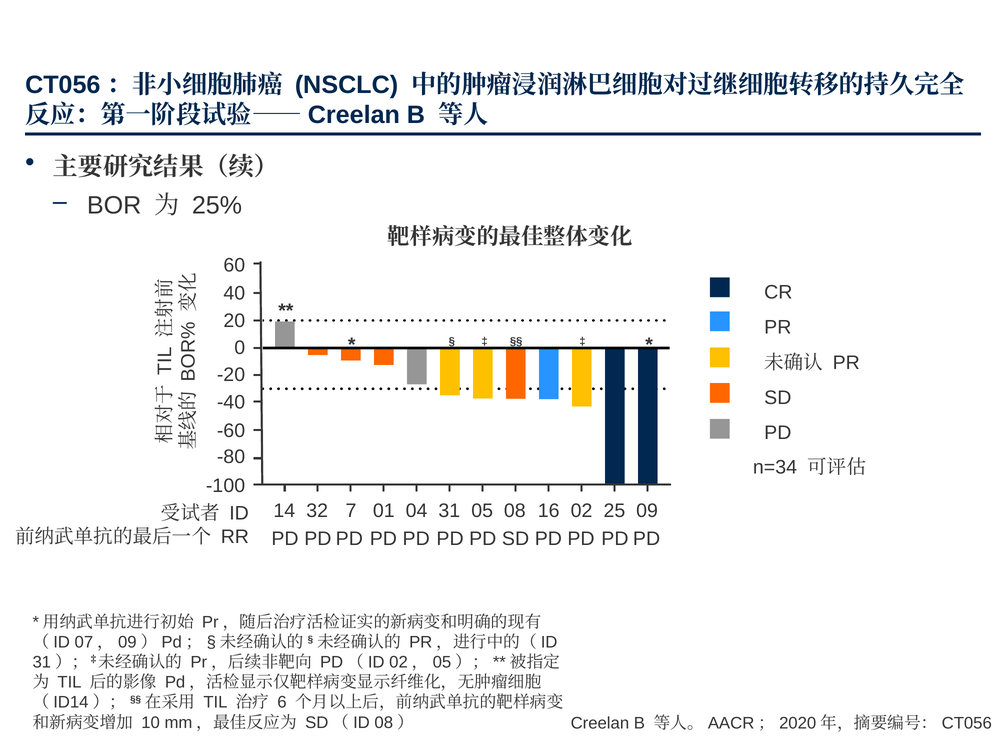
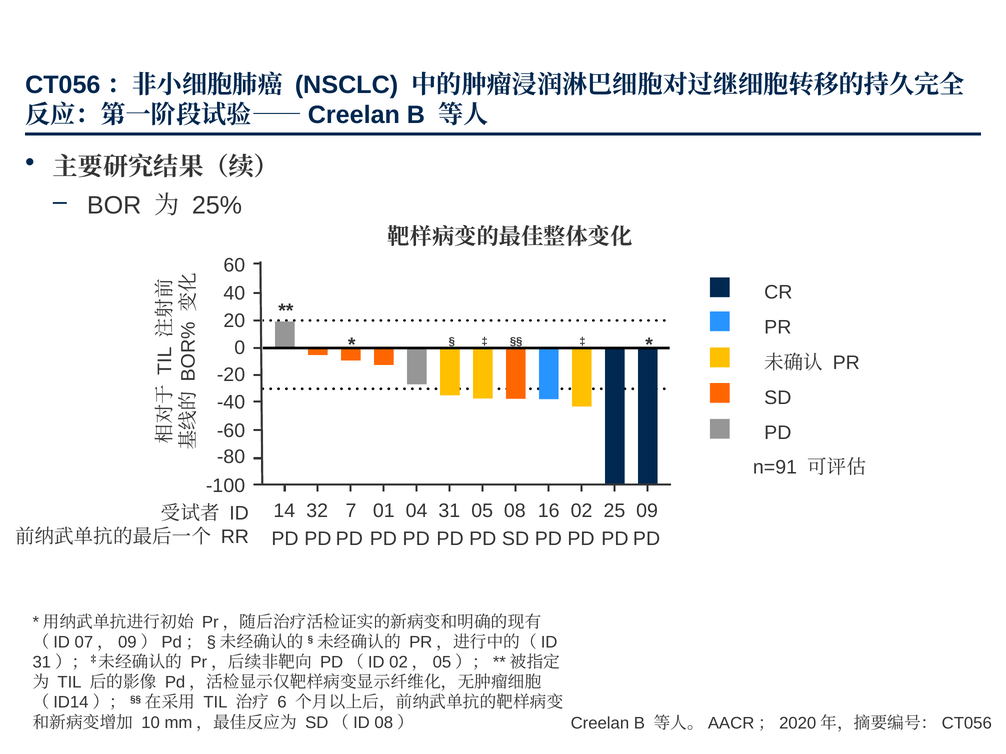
n=34: n=34 -> n=91
